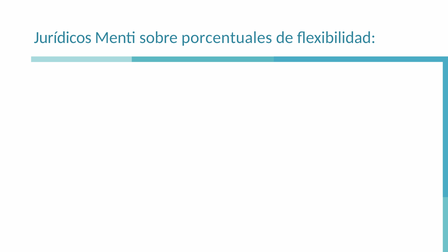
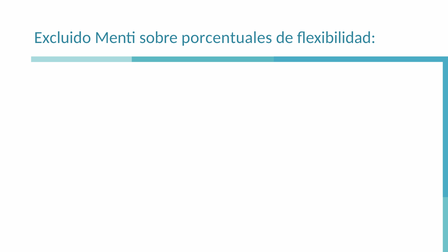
Jurídicos: Jurídicos -> Excluido
